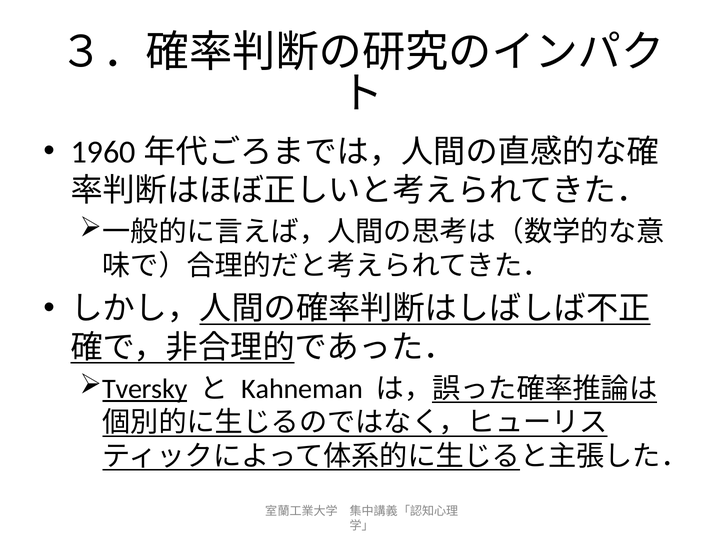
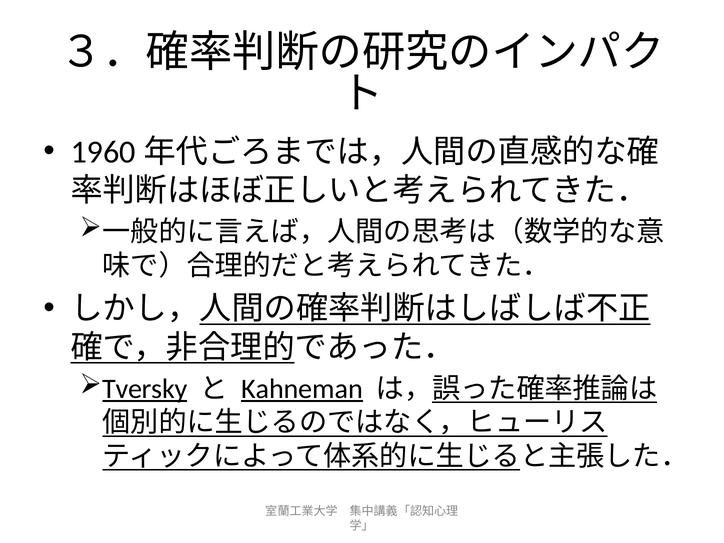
Kahneman underline: none -> present
